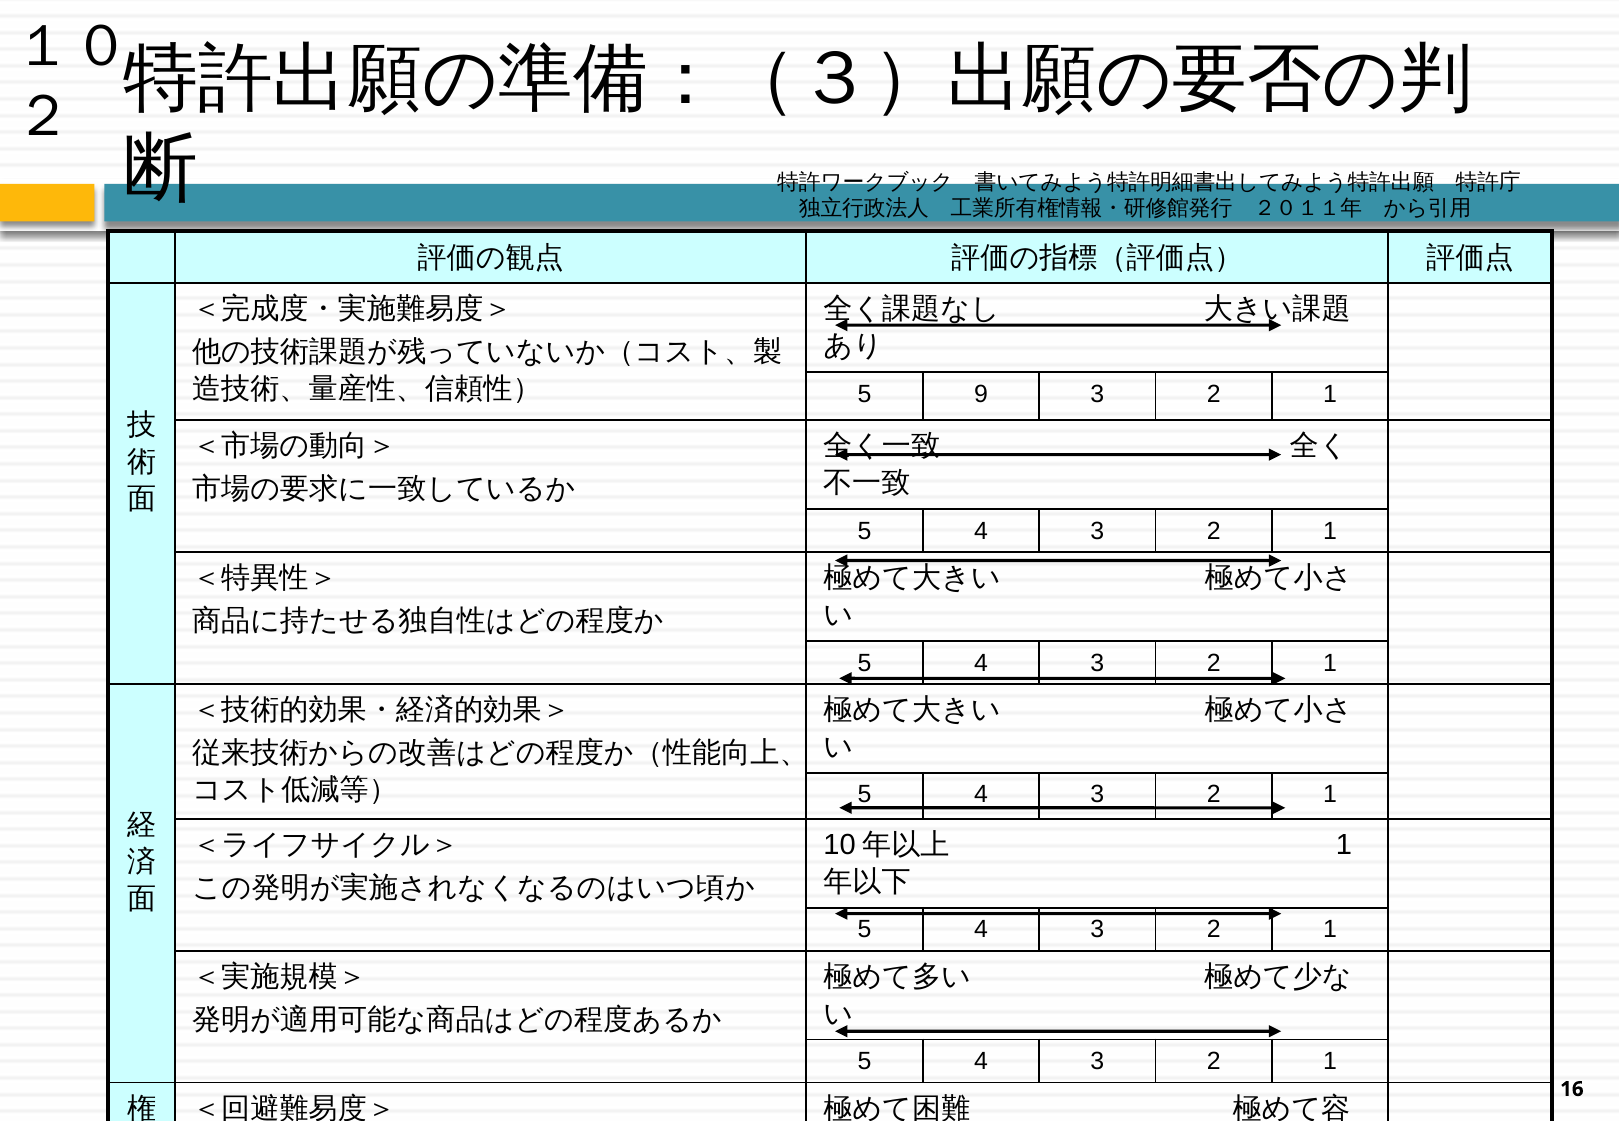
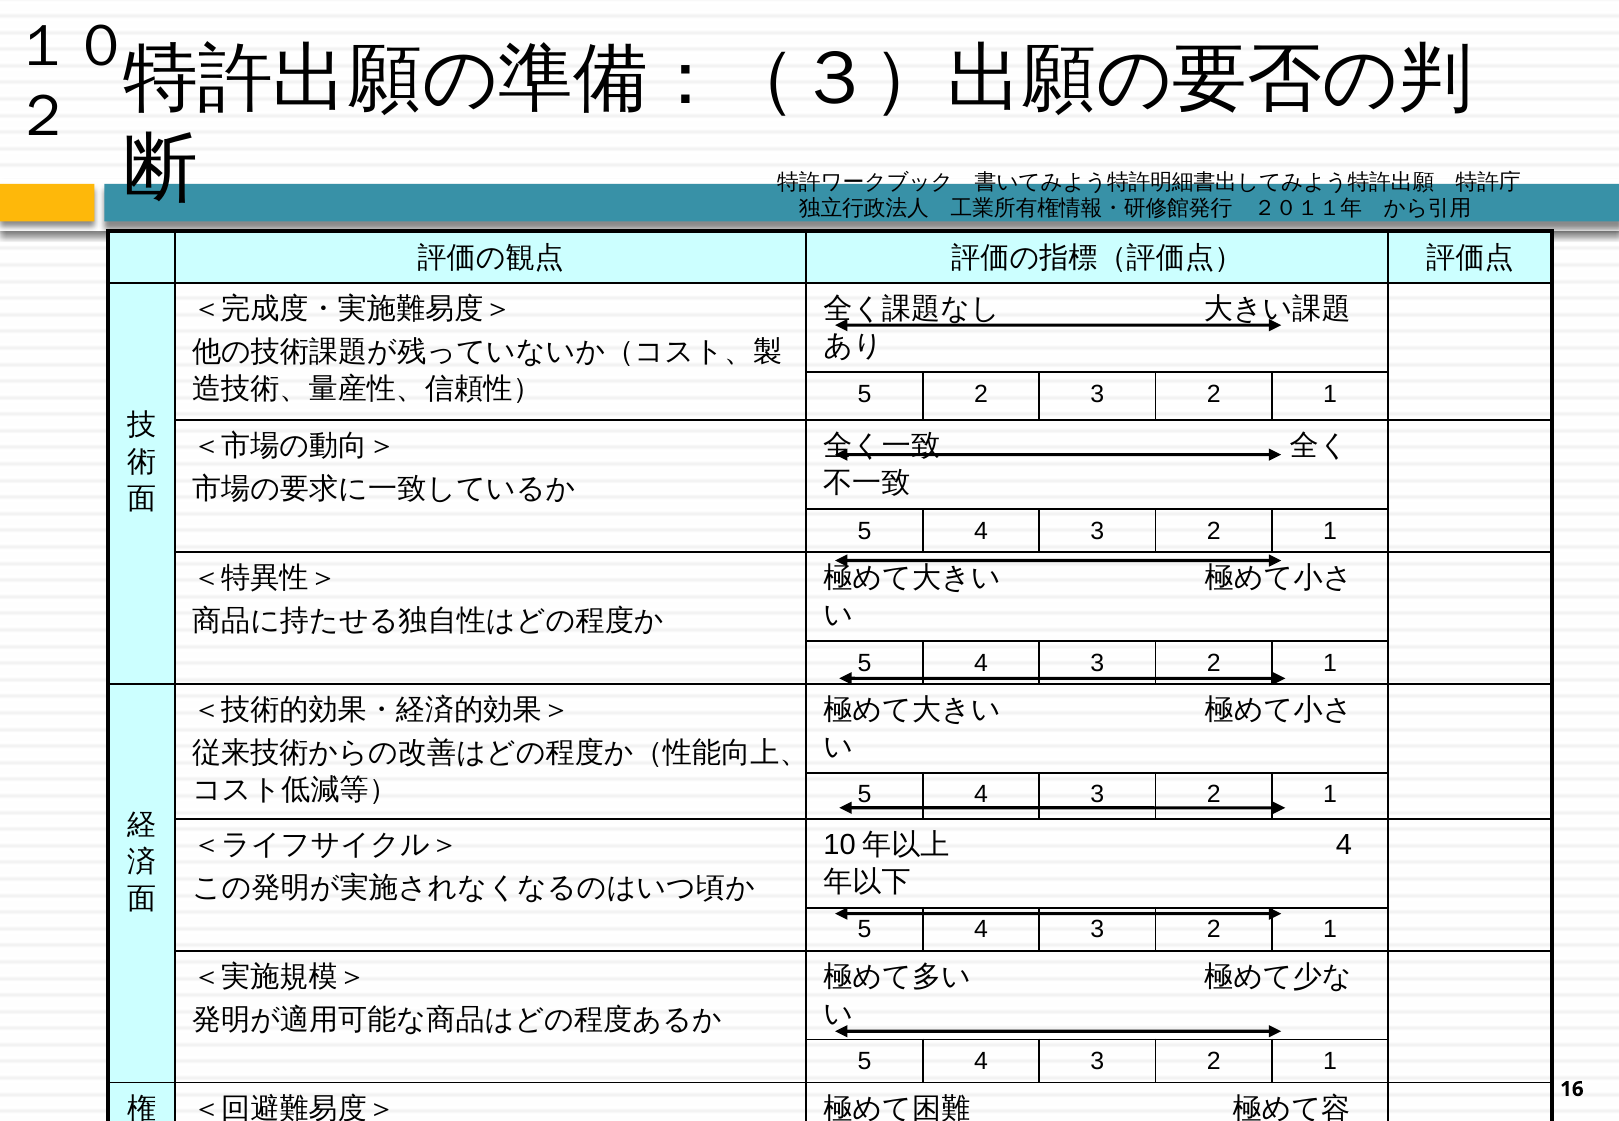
5 9: 9 -> 2
1 at (1344, 845): 1 -> 4
